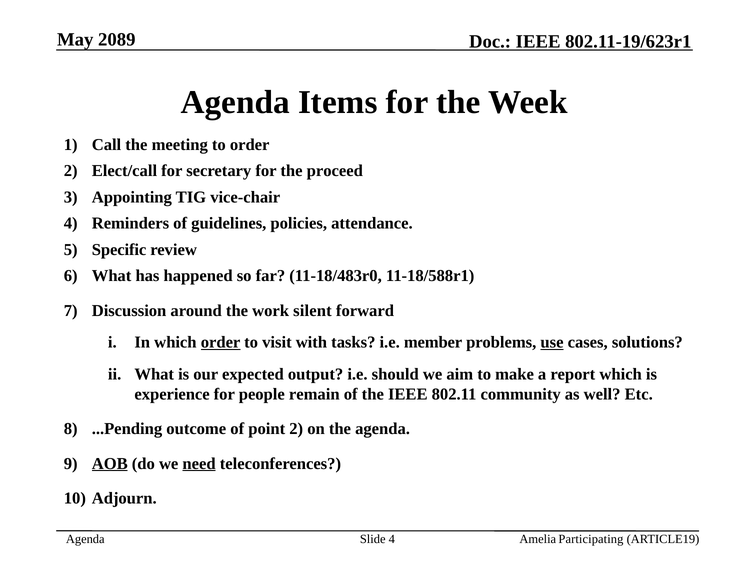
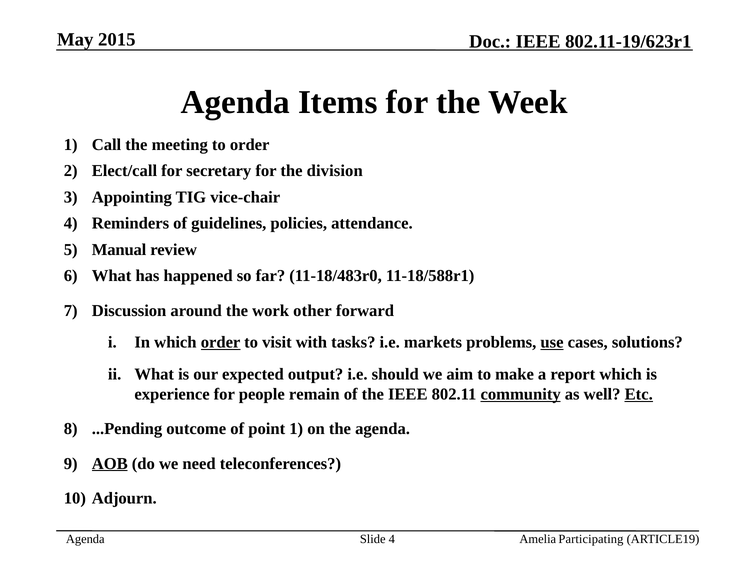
2089: 2089 -> 2015
proceed: proceed -> division
Specific: Specific -> Manual
silent: silent -> other
member: member -> markets
community underline: none -> present
Etc underline: none -> present
point 2: 2 -> 1
need underline: present -> none
